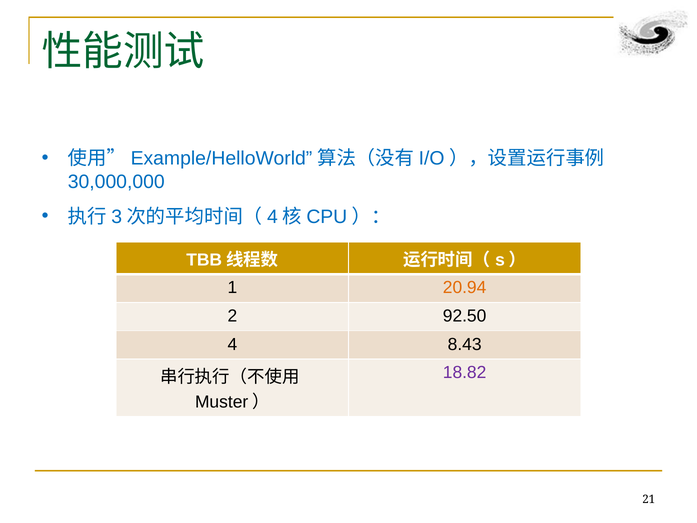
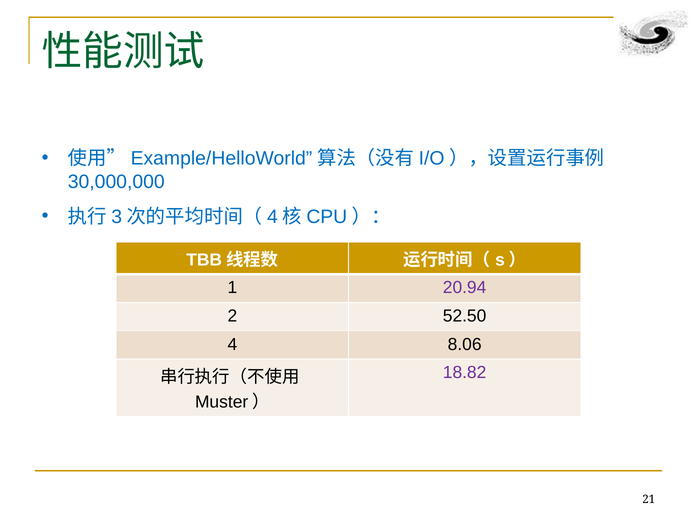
20.94 colour: orange -> purple
92.50: 92.50 -> 52.50
8.43: 8.43 -> 8.06
